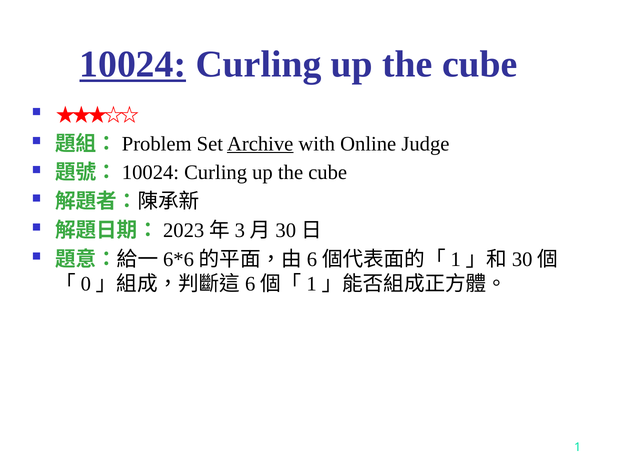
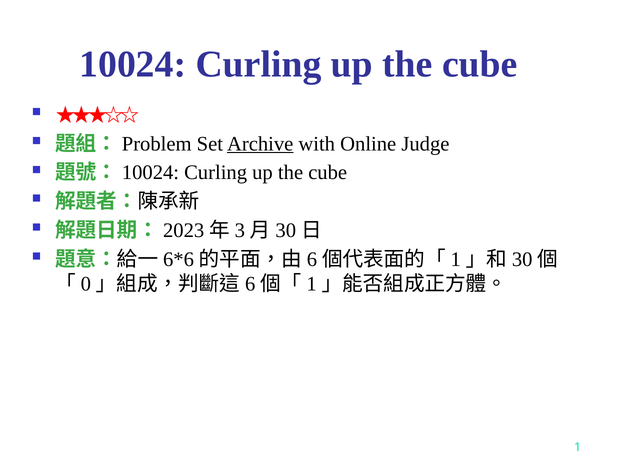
10024 underline: present -> none
